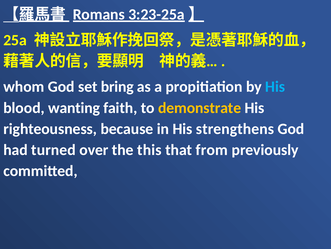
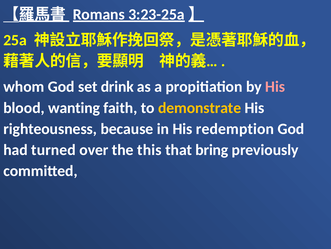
bring: bring -> drink
His at (275, 87) colour: light blue -> pink
strengthens: strengthens -> redemption
from: from -> bring
